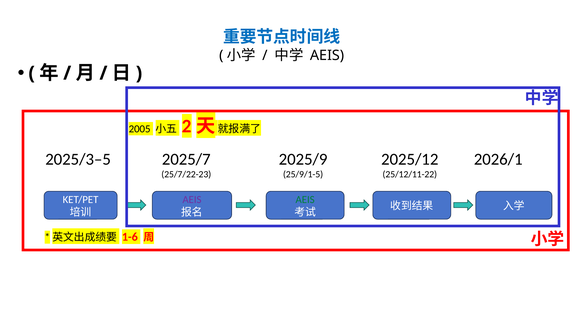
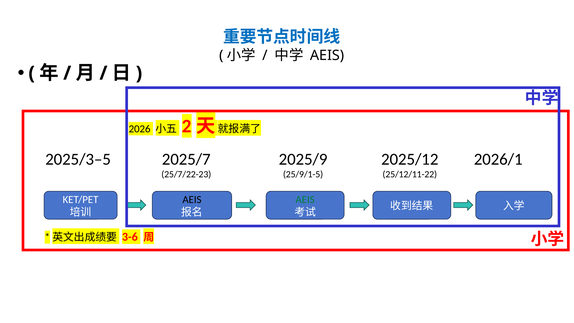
2005: 2005 -> 2026
AEIS at (192, 199) colour: purple -> black
1-6: 1-6 -> 3-6
